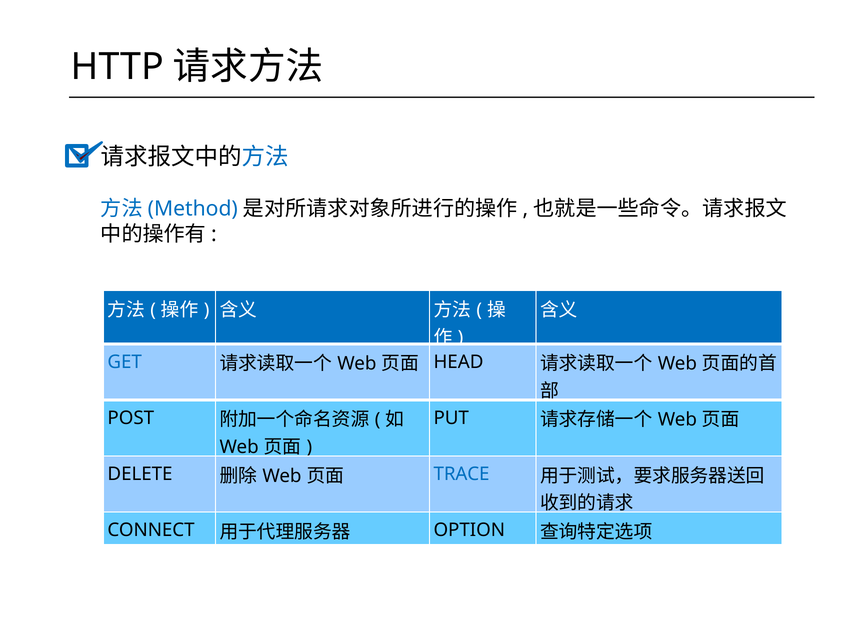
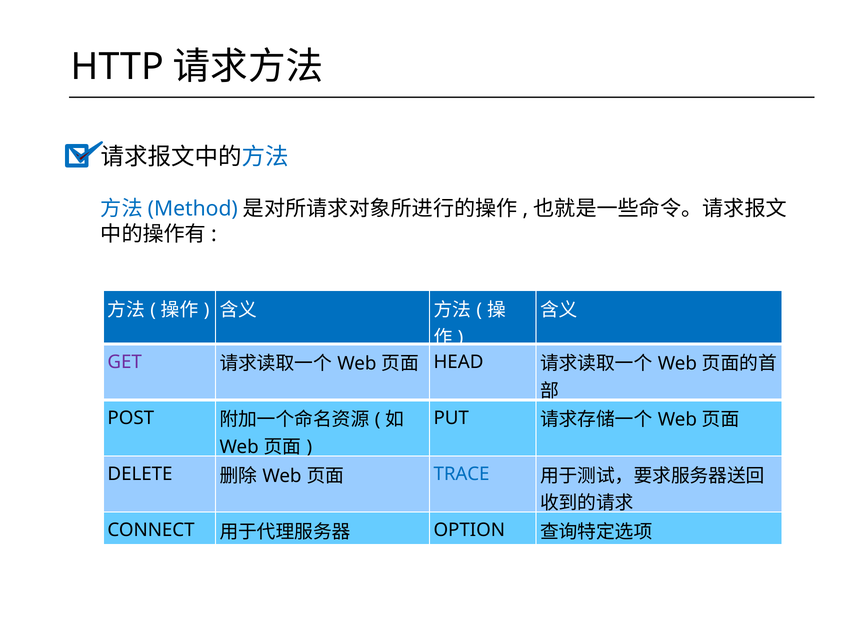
GET colour: blue -> purple
